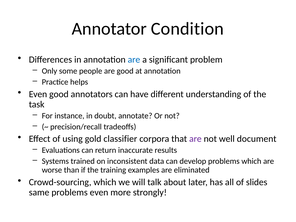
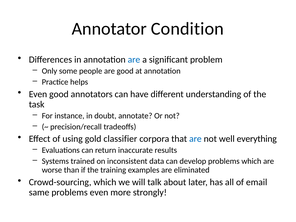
are at (195, 139) colour: purple -> blue
document: document -> everything
slides: slides -> email
